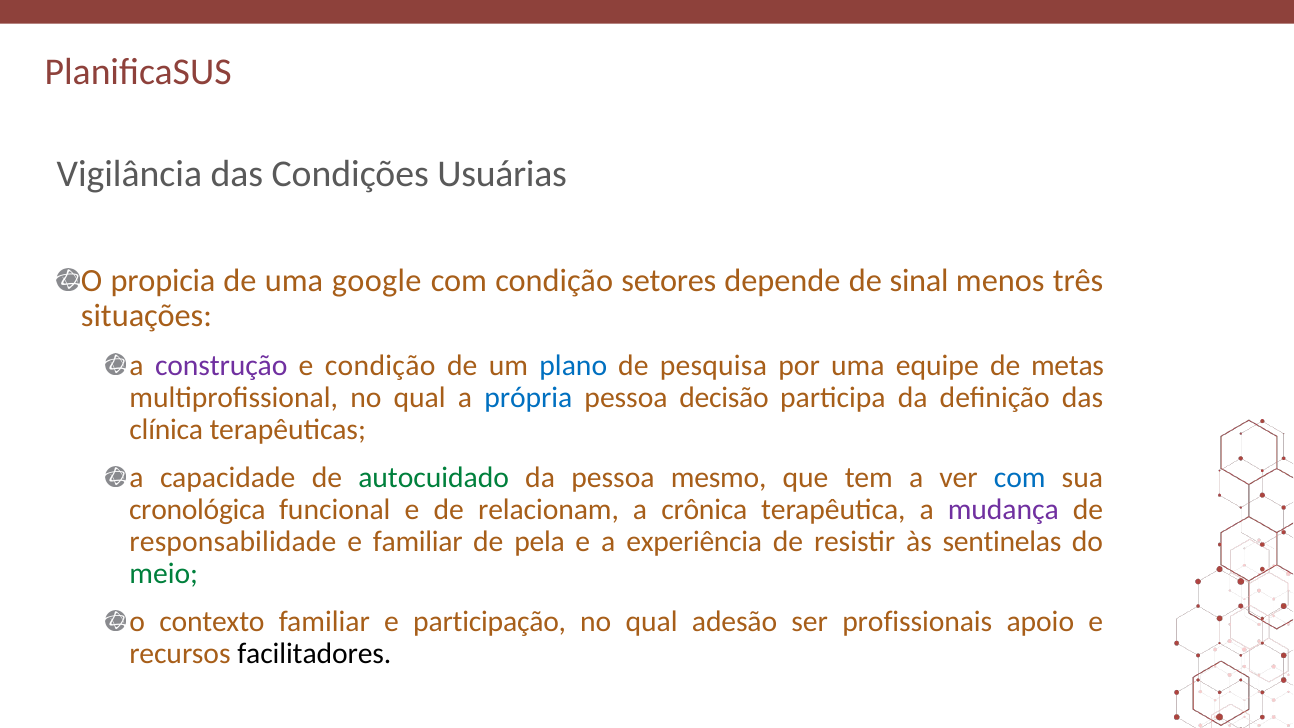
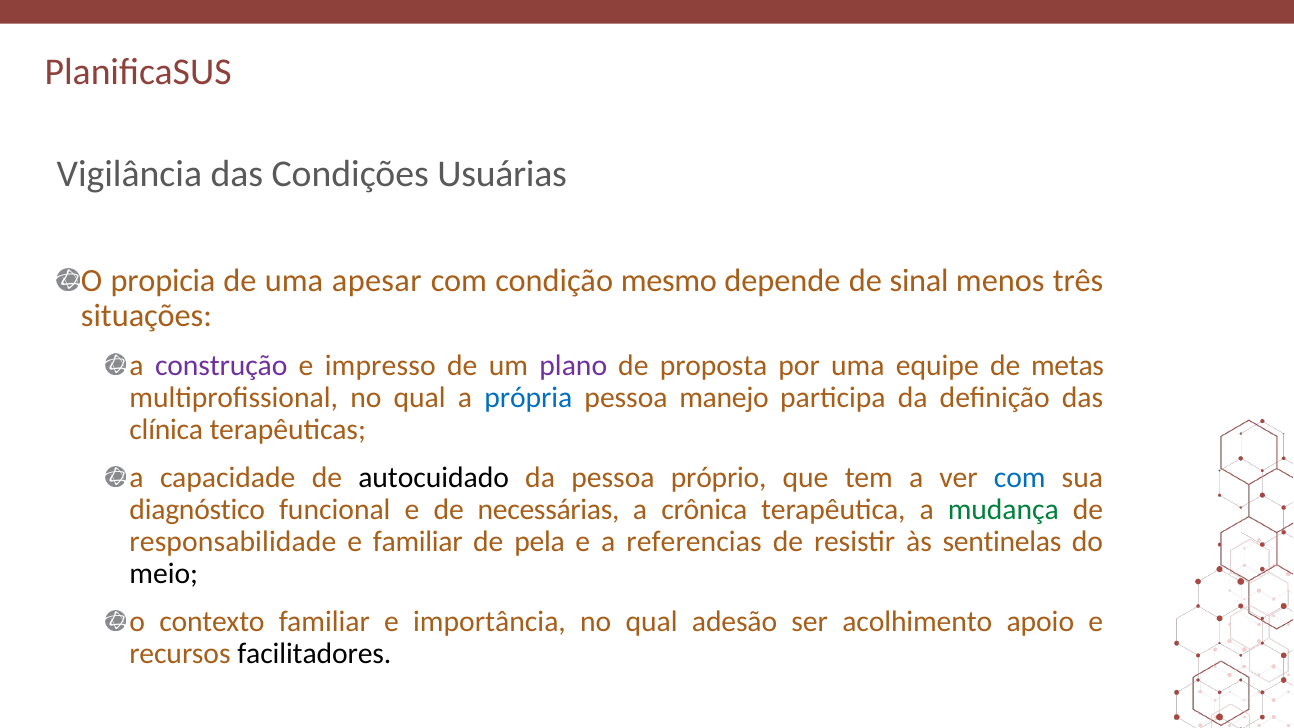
google: google -> apesar
setores: setores -> mesmo
e condição: condição -> impresso
plano colour: blue -> purple
pesquisa: pesquisa -> proposta
decisão: decisão -> manejo
autocuidado colour: green -> black
mesmo: mesmo -> próprio
cronológica: cronológica -> diagnóstico
relacionam: relacionam -> necessárias
mudança colour: purple -> green
experiência: experiência -> referencias
meio colour: green -> black
participação: participação -> importância
profissionais: profissionais -> acolhimento
